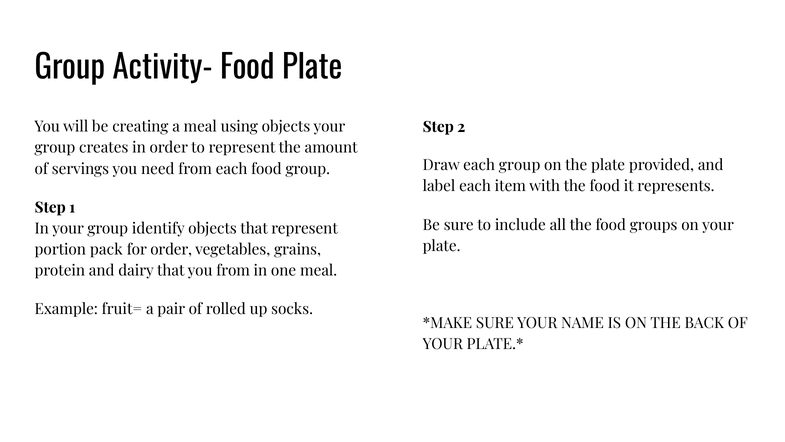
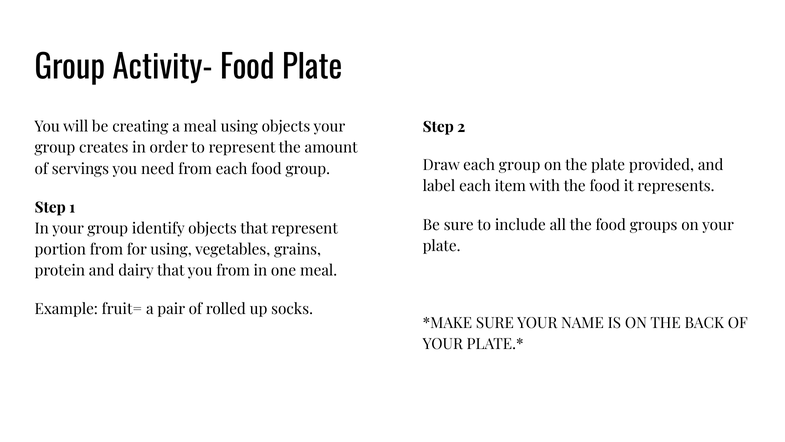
portion pack: pack -> from
for order: order -> using
